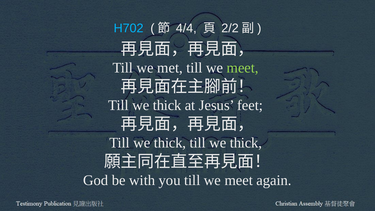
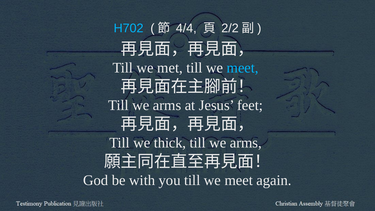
meet at (243, 68) colour: light green -> light blue
thick at (167, 105): thick -> arms
thick at (246, 143): thick -> arms
